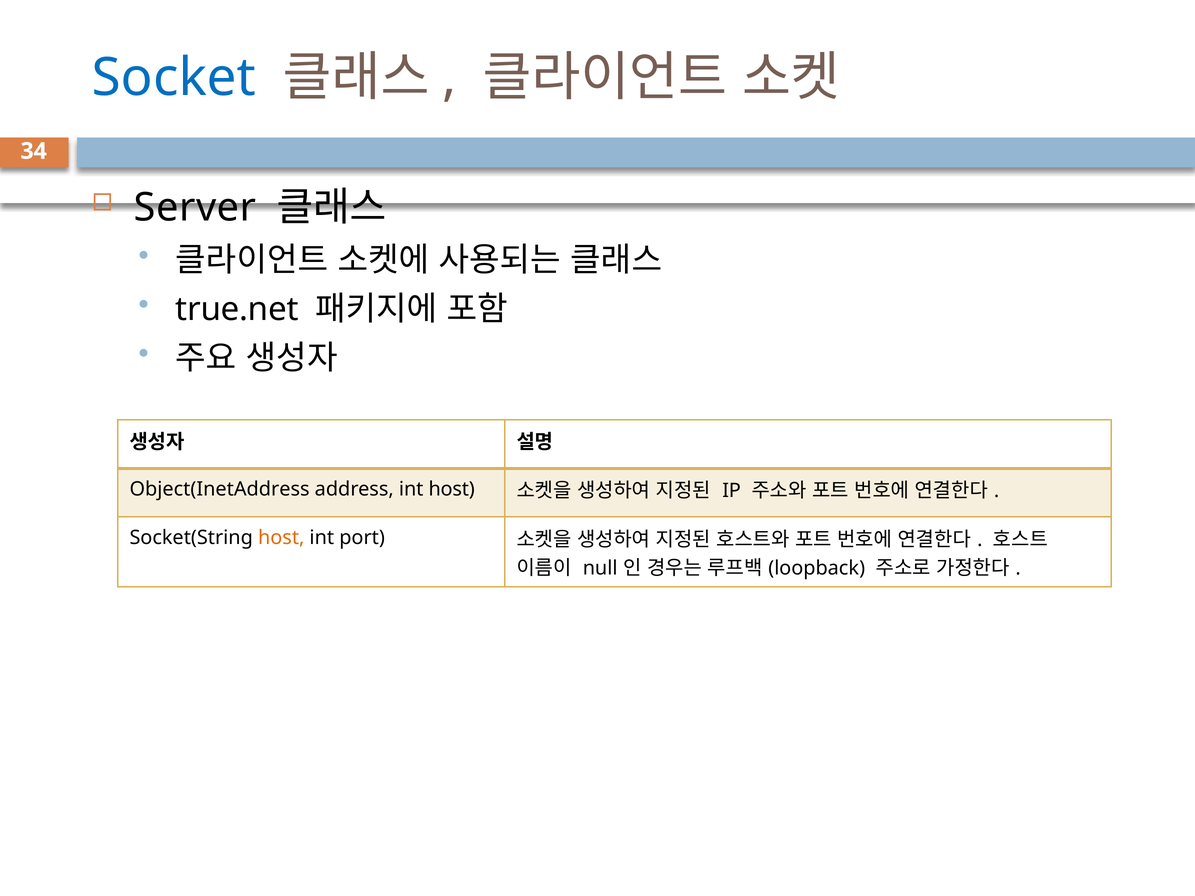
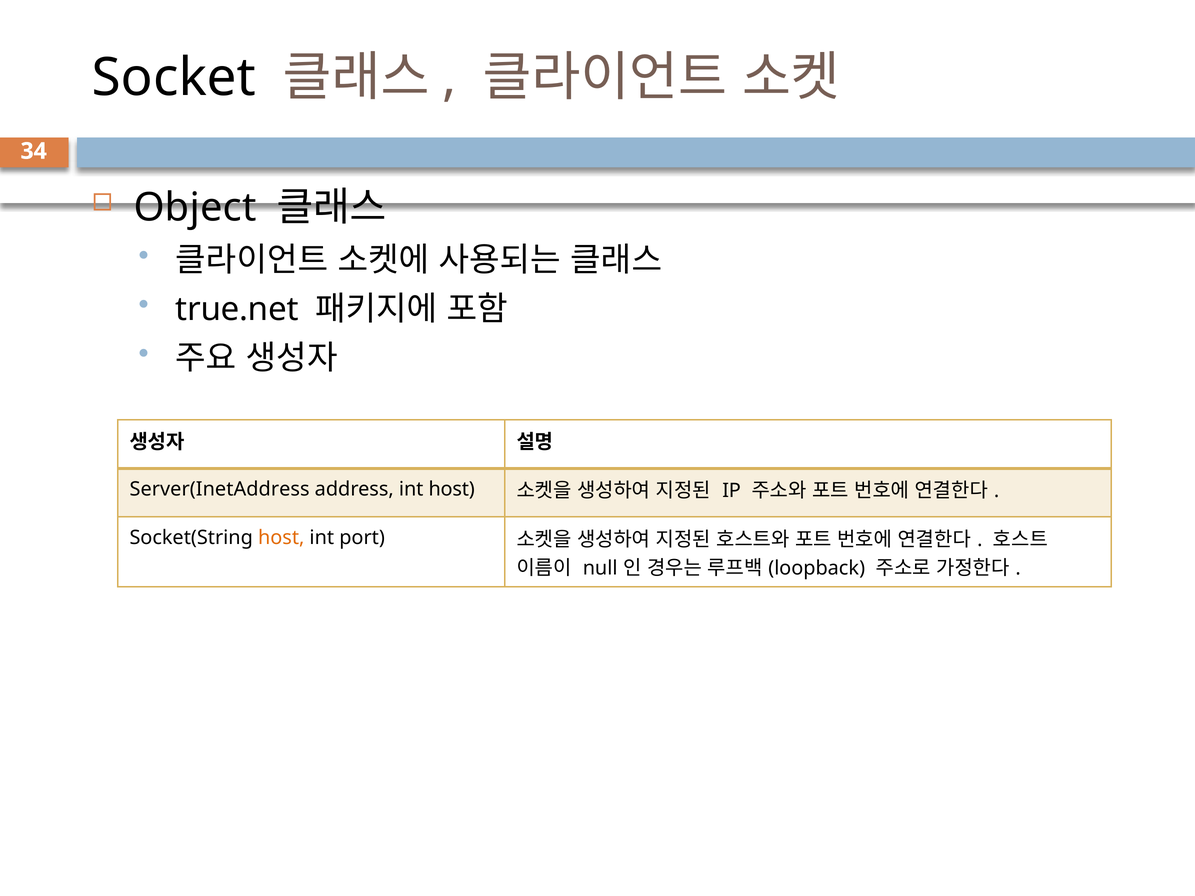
Socket colour: blue -> black
Server: Server -> Object
Object(InetAddress: Object(InetAddress -> Server(InetAddress
